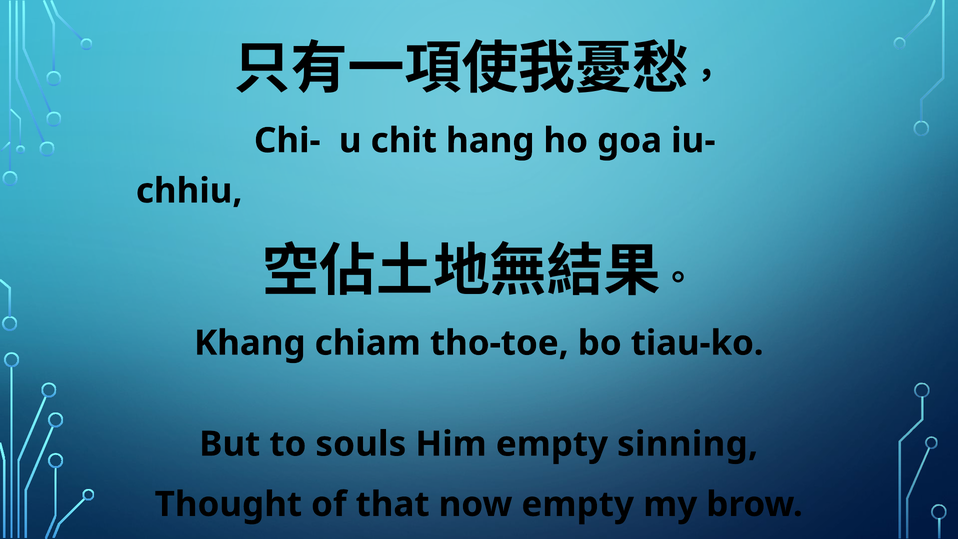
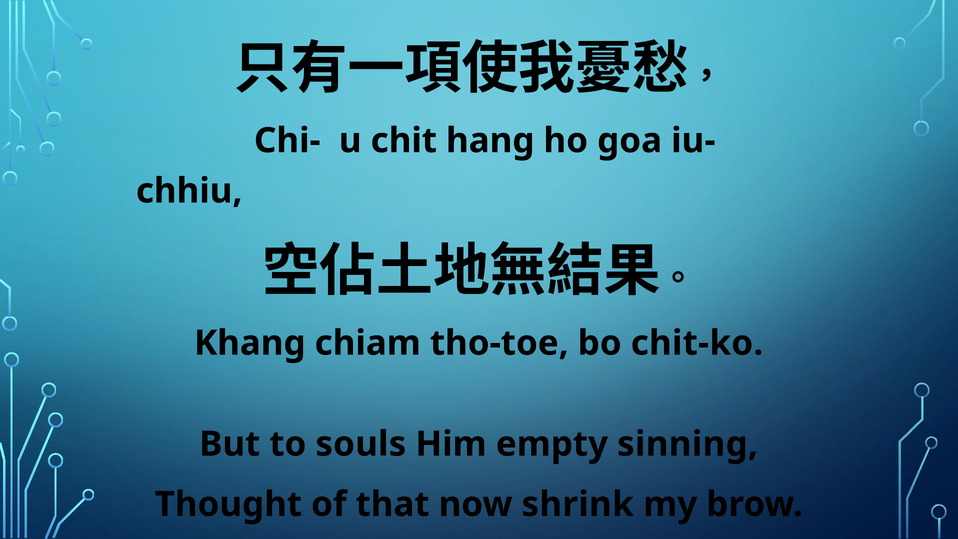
tiau-ko: tiau-ko -> chit-ko
now empty: empty -> shrink
